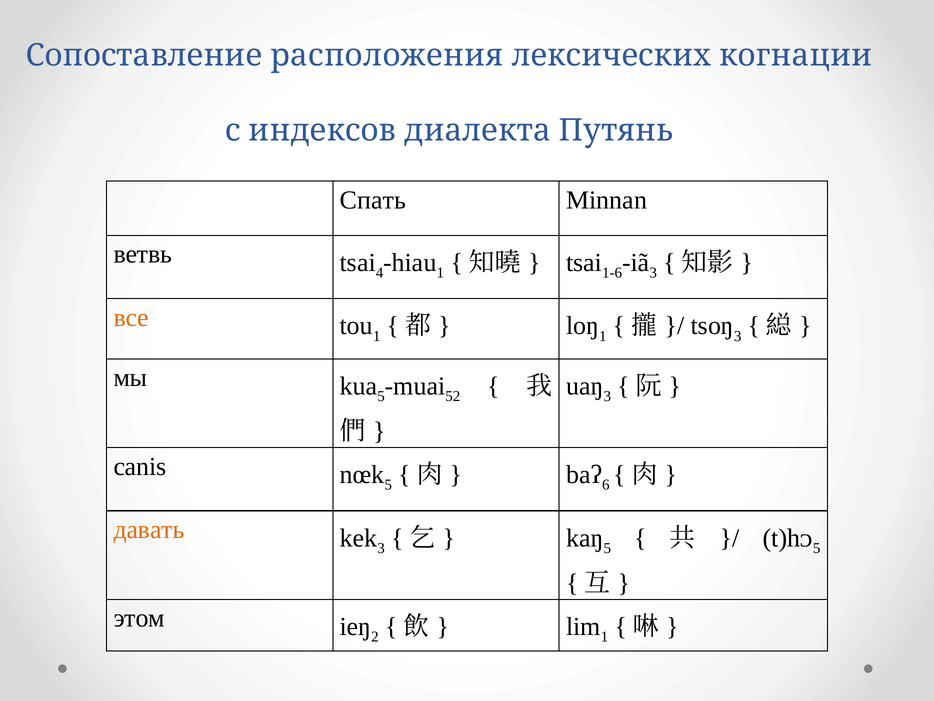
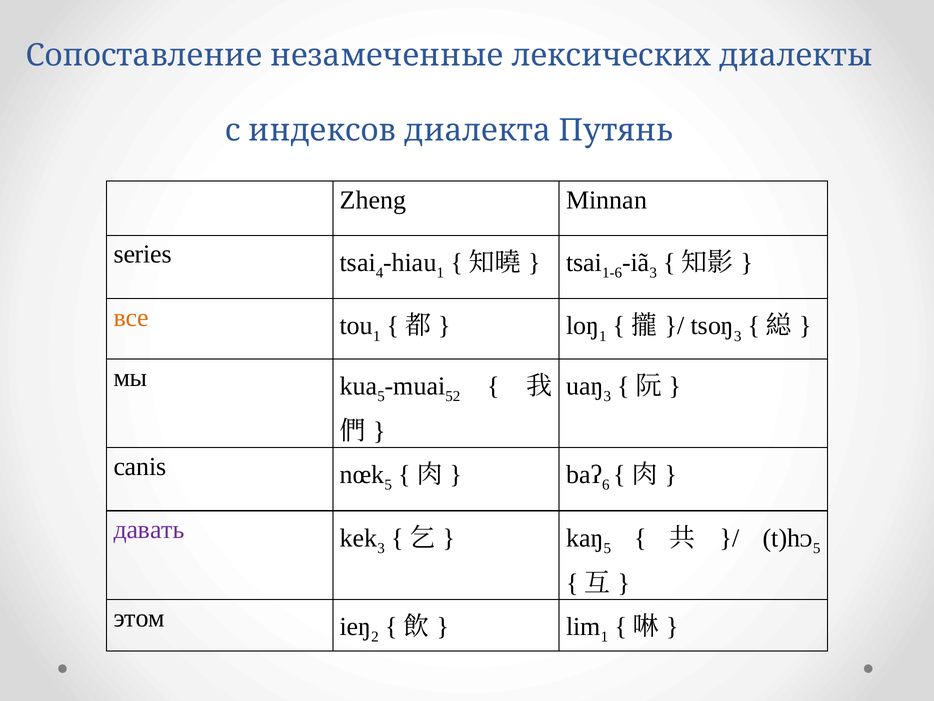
расположения: расположения -> незамеченные
когнации: когнации -> диалекты
Спать: Спать -> Zheng
ветвь: ветвь -> series
давать colour: orange -> purple
